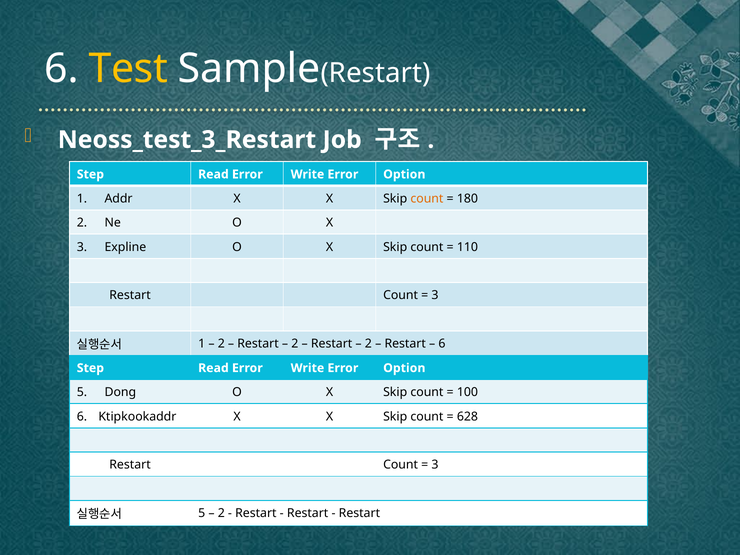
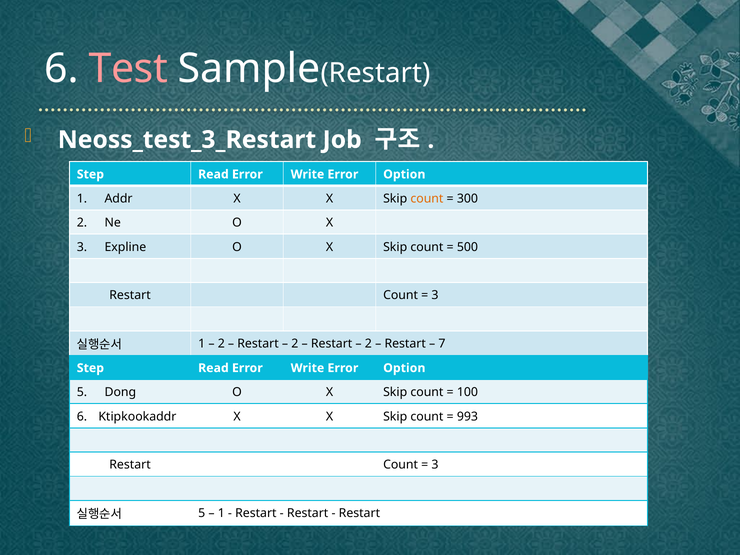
Test colour: yellow -> pink
180: 180 -> 300
110: 110 -> 500
6 at (442, 344): 6 -> 7
628: 628 -> 993
2 at (221, 513): 2 -> 1
